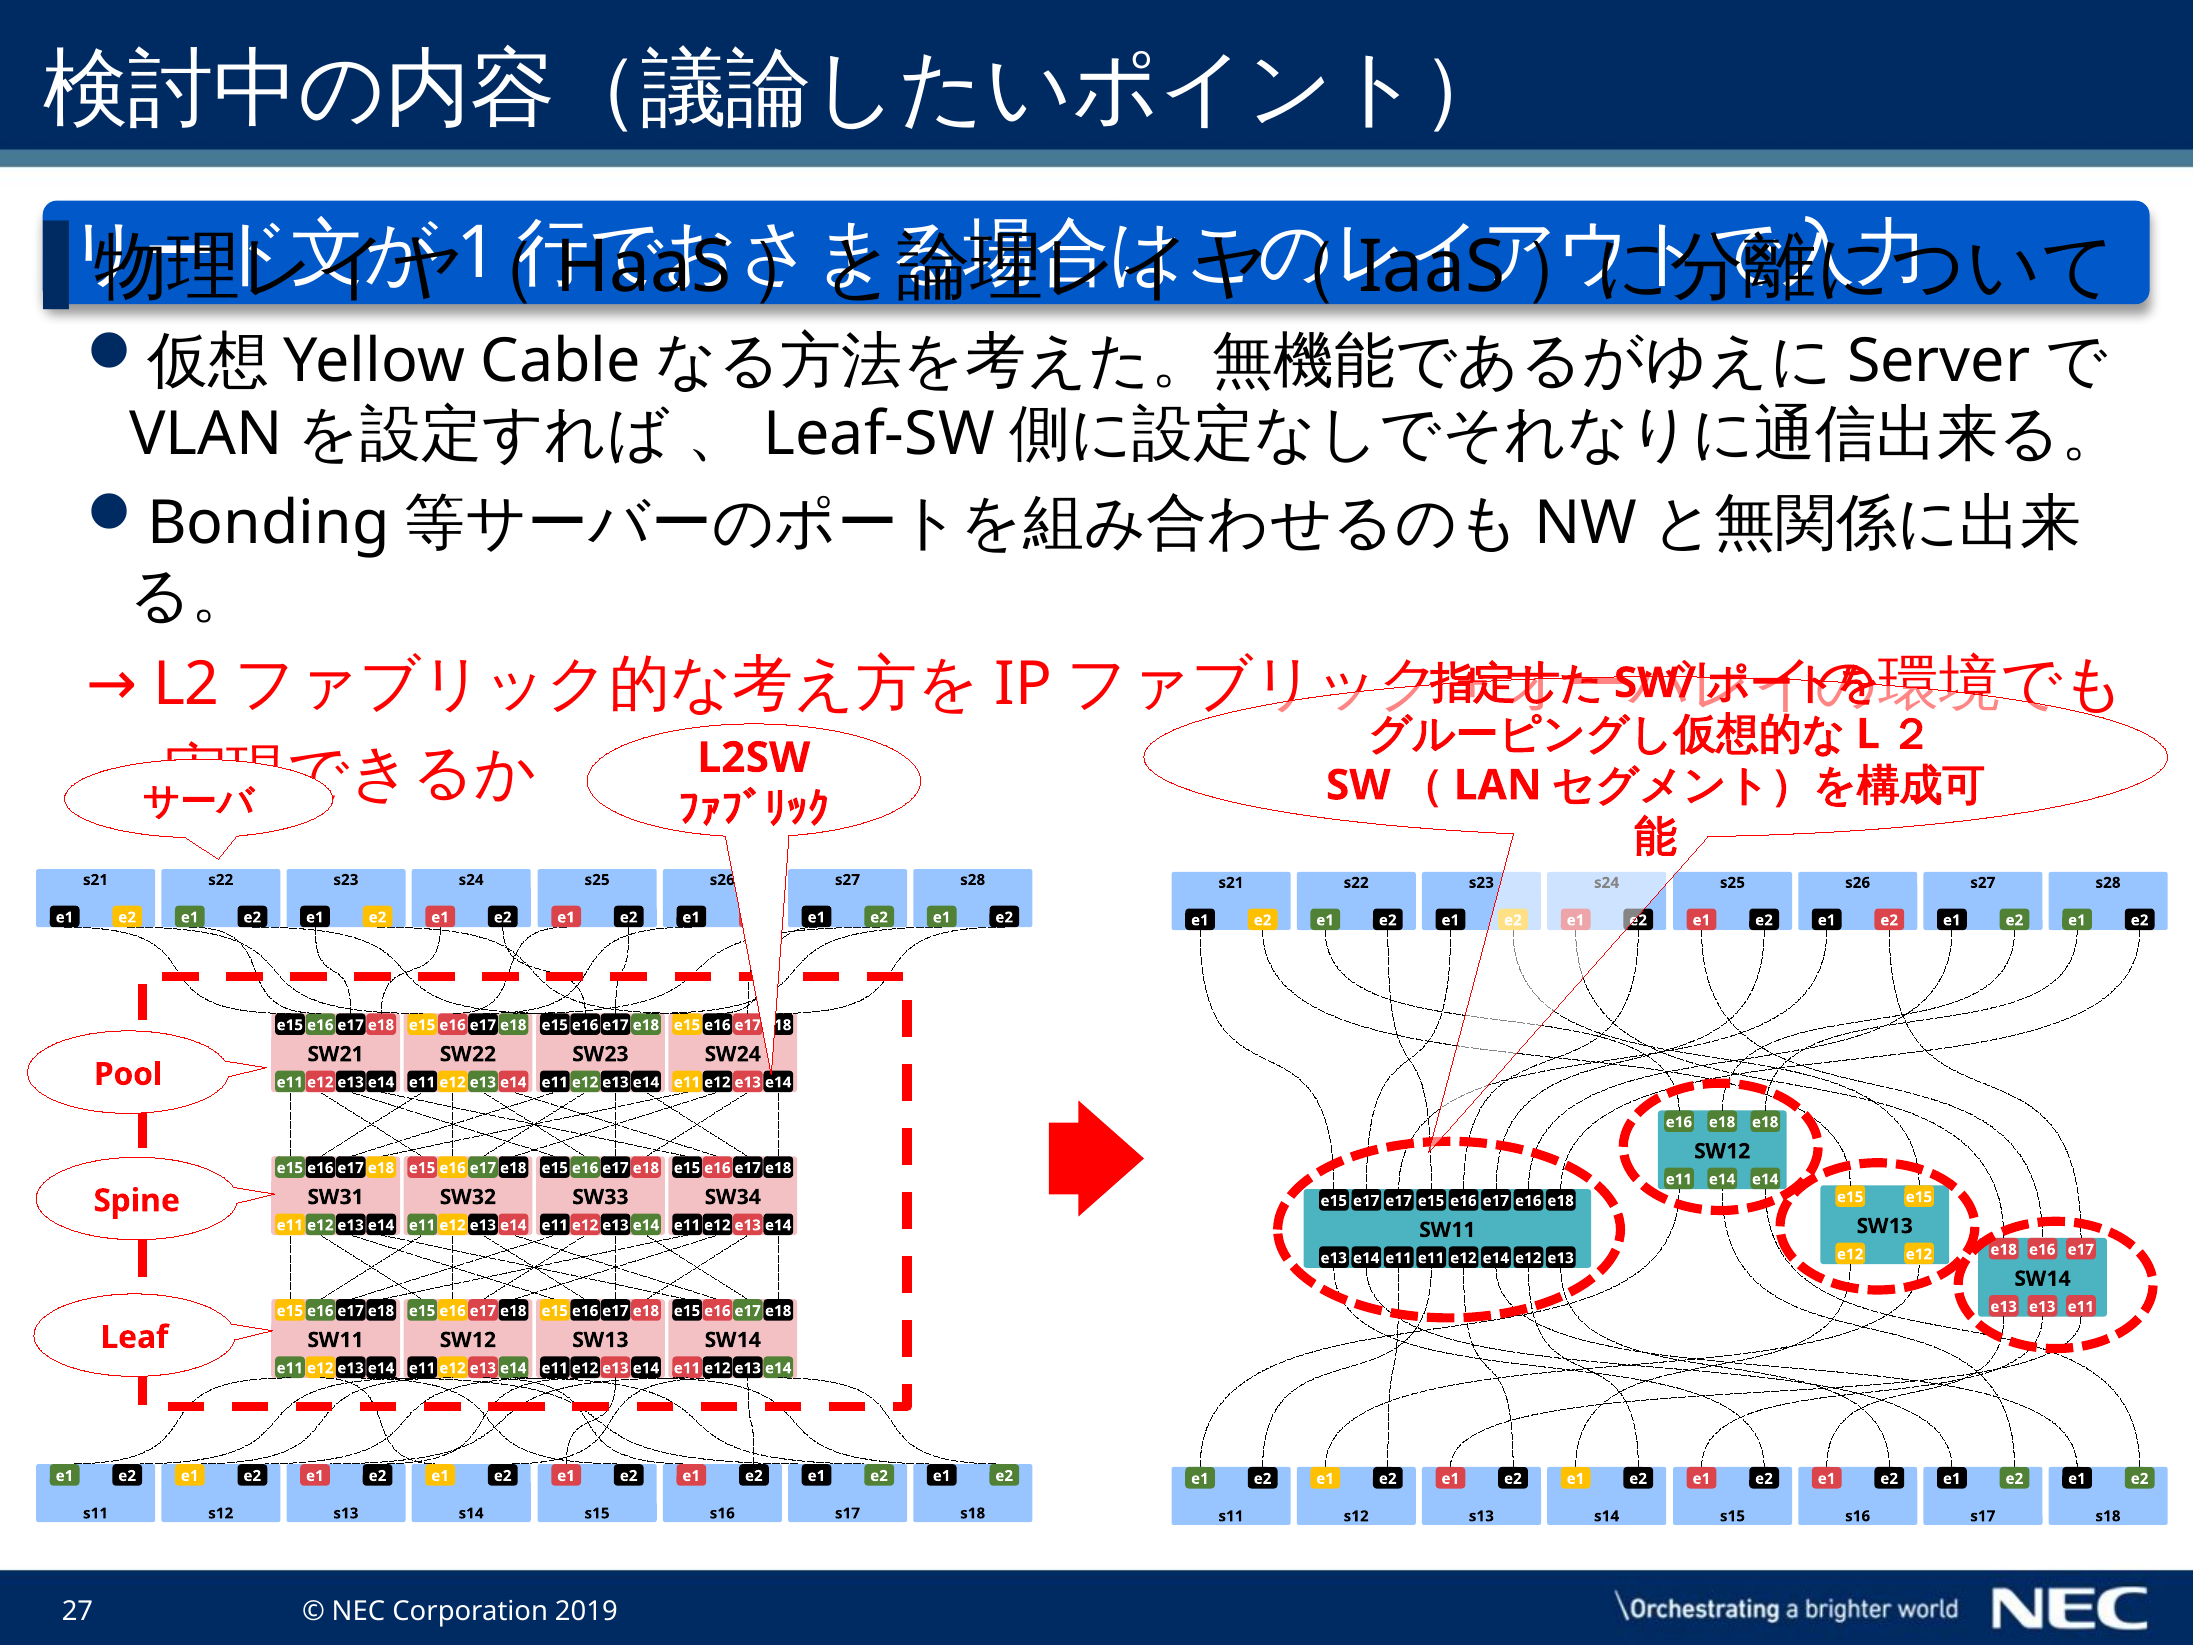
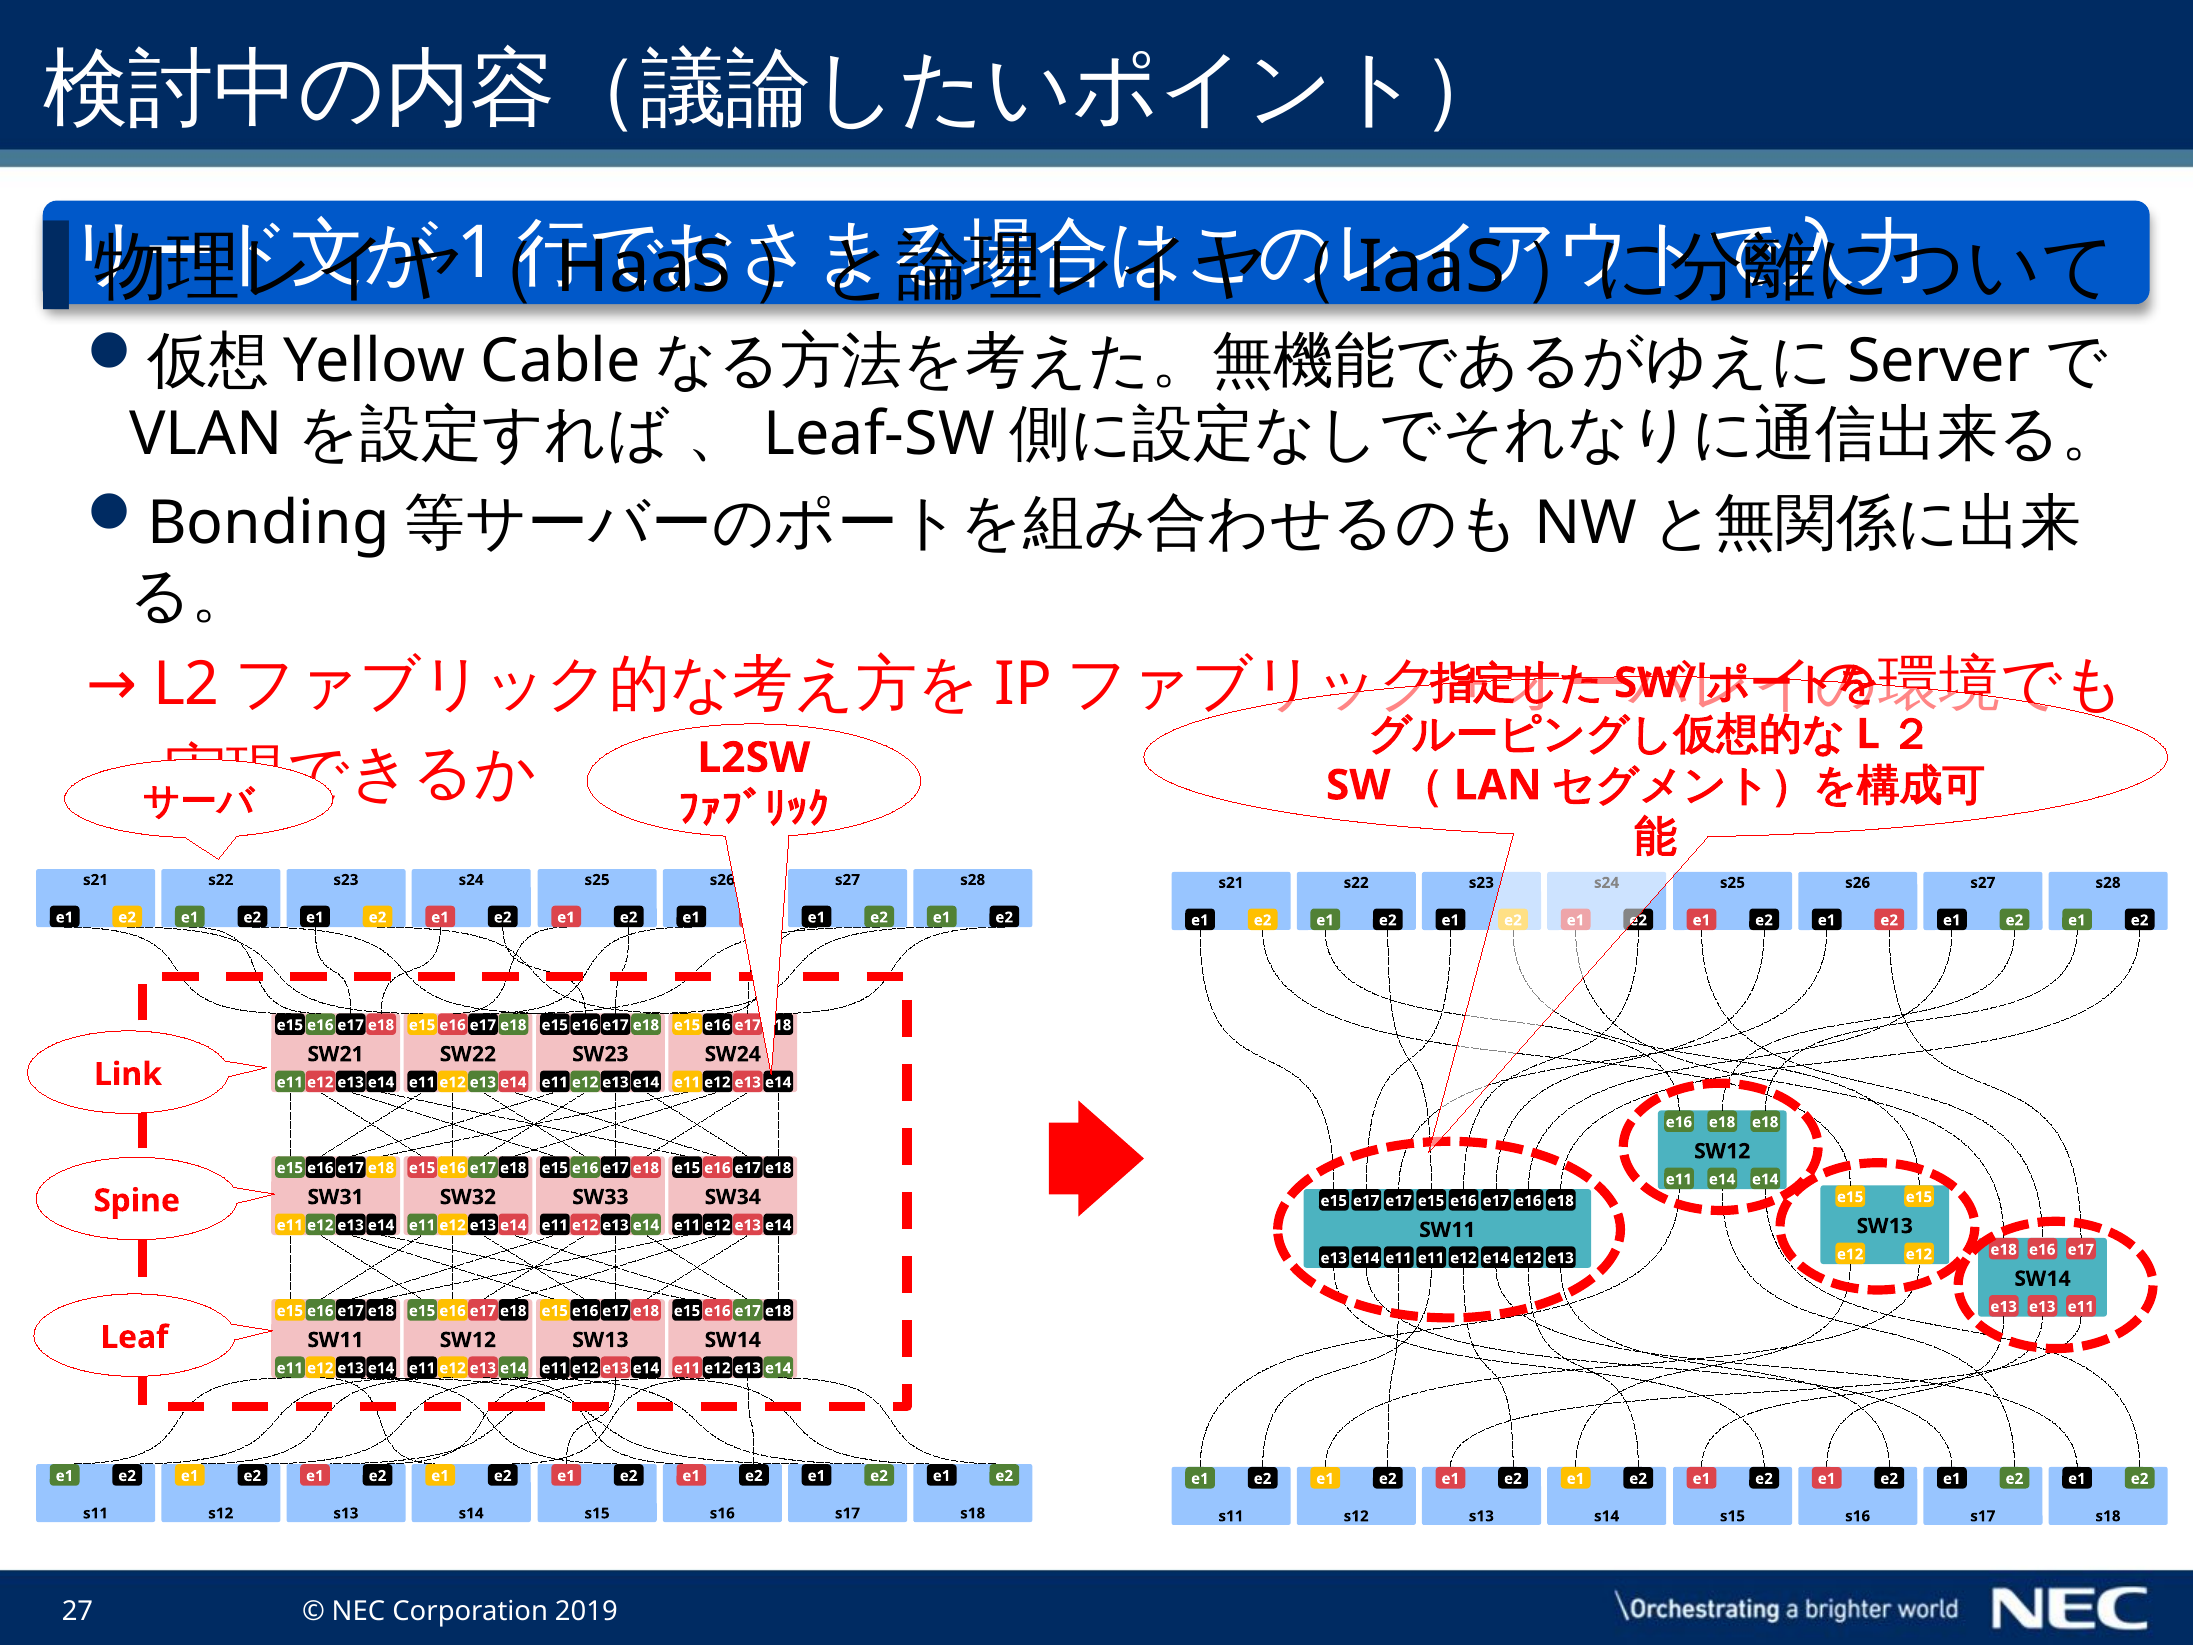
Pool: Pool -> Link
